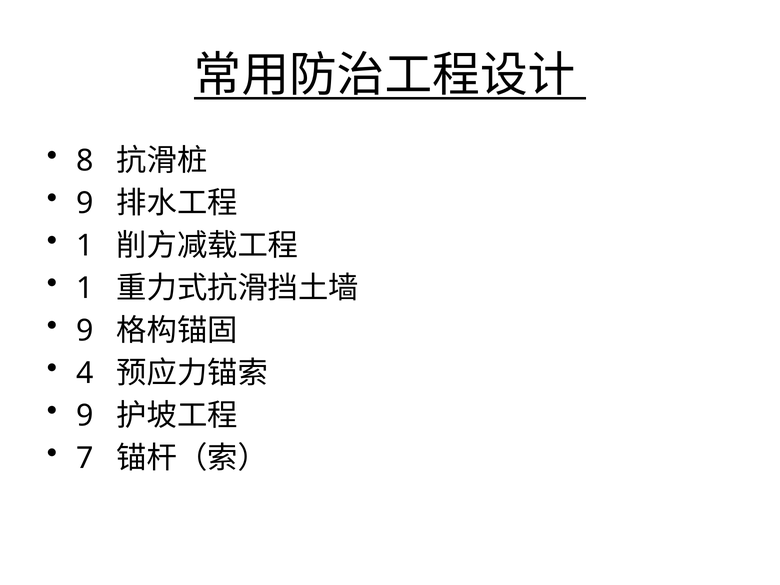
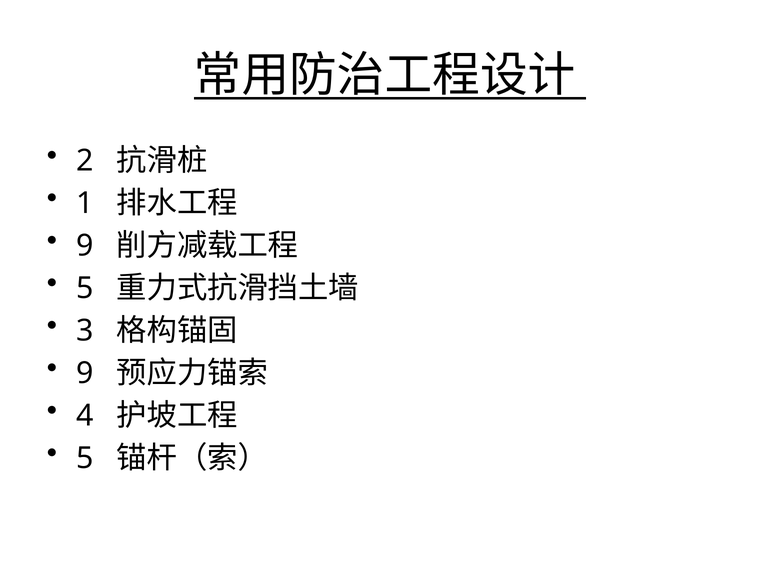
8: 8 -> 2
9 at (85, 203): 9 -> 1
1 at (85, 246): 1 -> 9
1 at (85, 288): 1 -> 5
9 at (85, 331): 9 -> 3
4 at (85, 373): 4 -> 9
9 at (85, 416): 9 -> 4
7 at (85, 458): 7 -> 5
